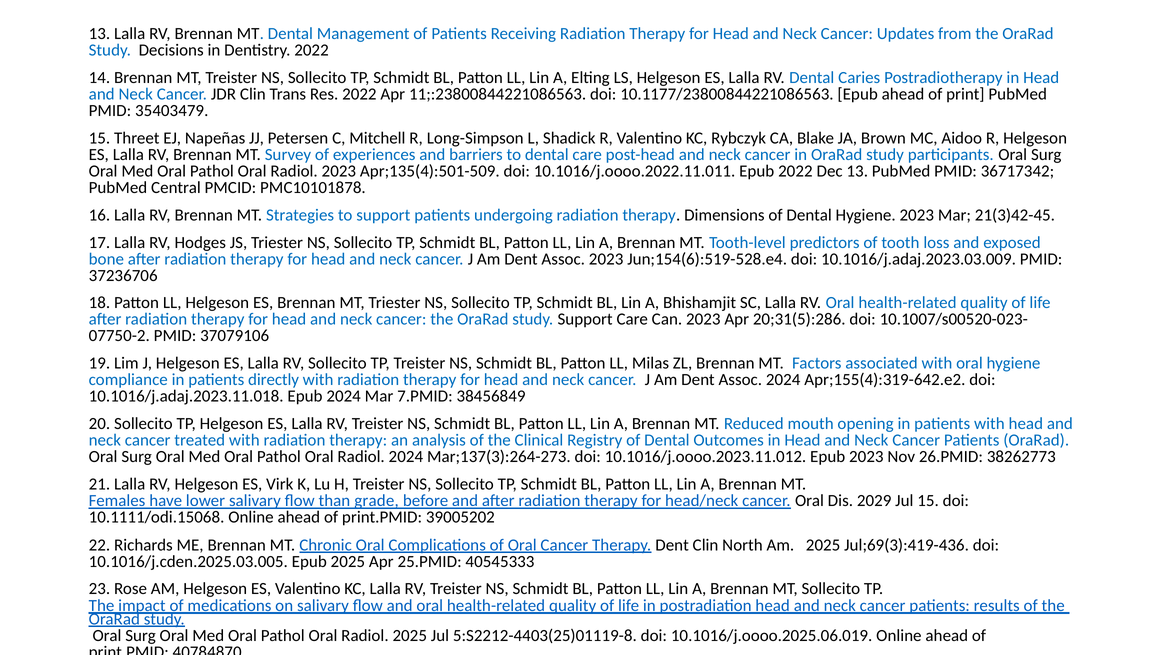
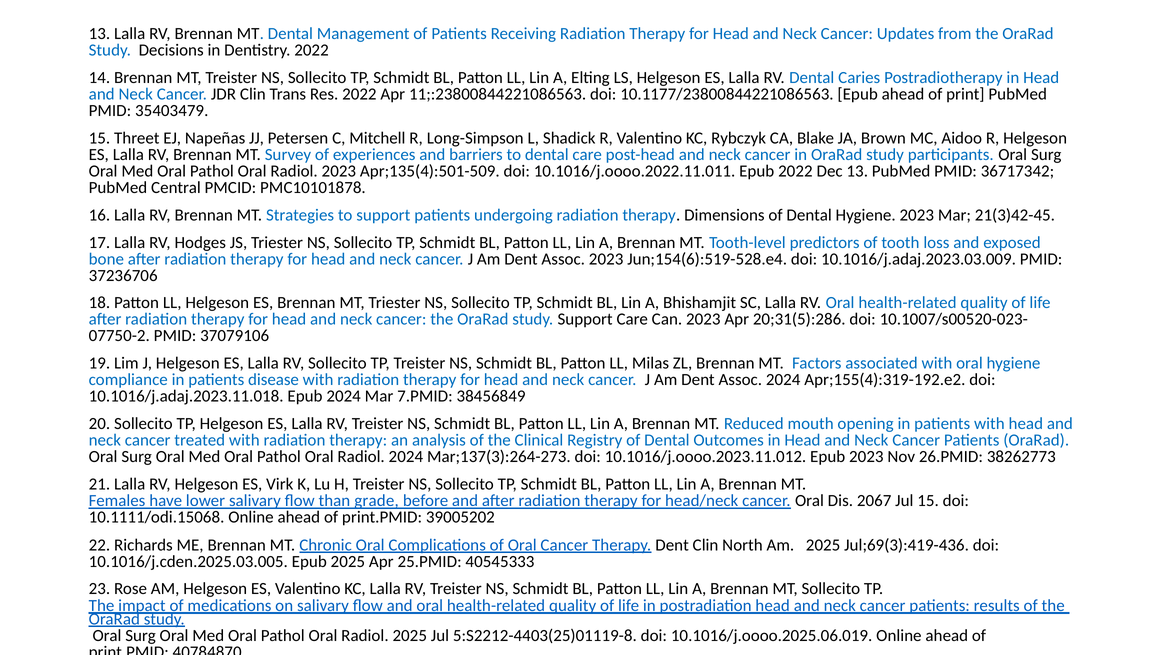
directly: directly -> disease
Apr;155(4):319-642.e2: Apr;155(4):319-642.e2 -> Apr;155(4):319-192.e2
2029: 2029 -> 2067
